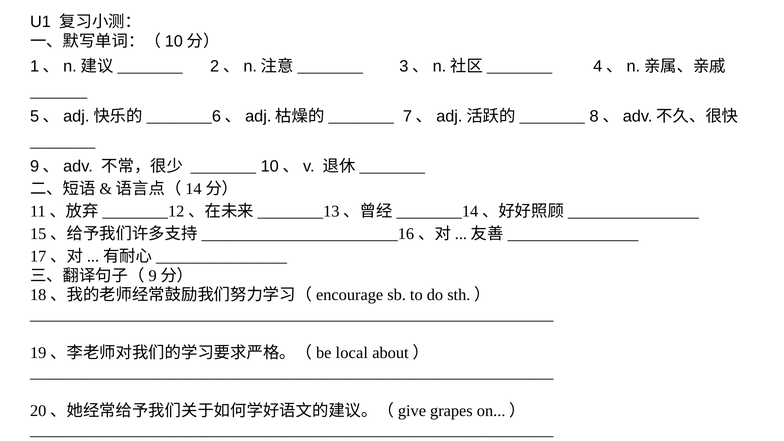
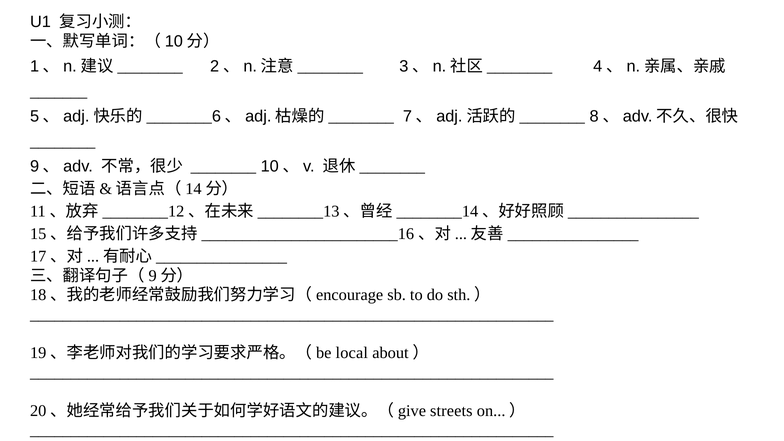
grapes: grapes -> streets
